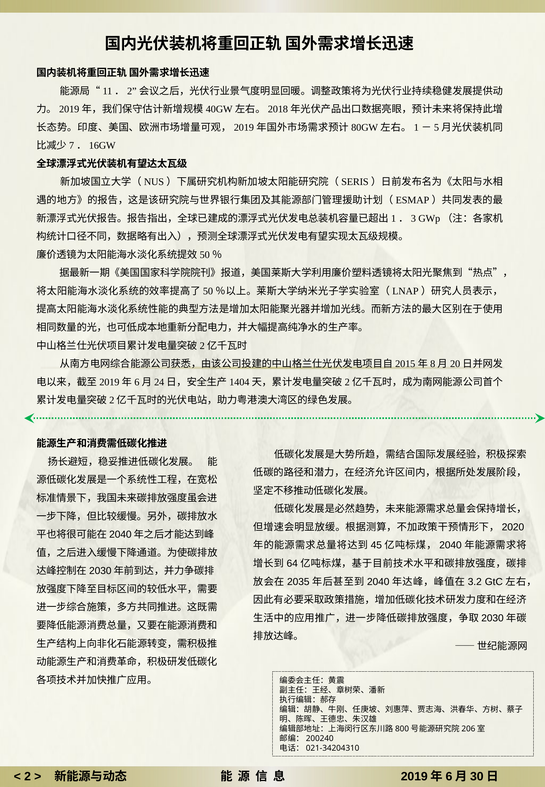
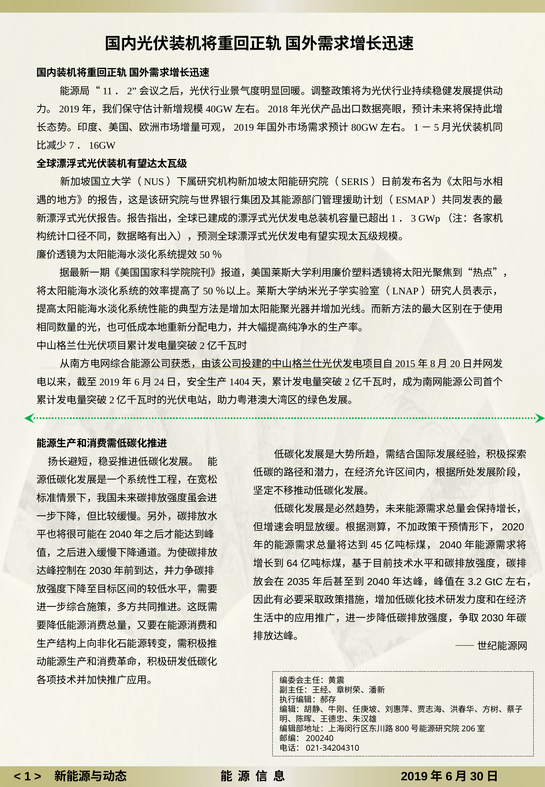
2 at (28, 777): 2 -> 1
